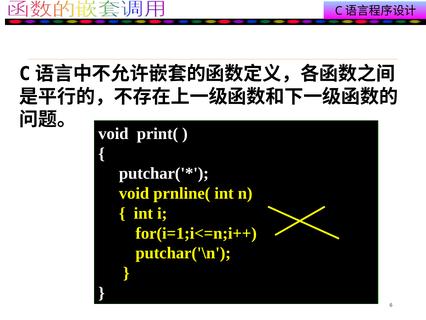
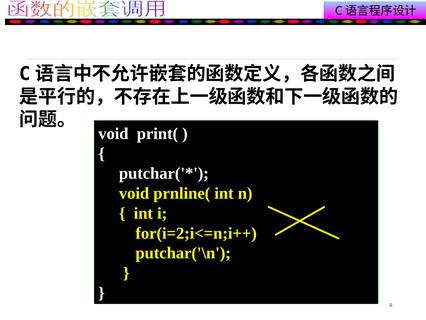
for(i=1;i<=n;i++: for(i=1;i<=n;i++ -> for(i=2;i<=n;i++
